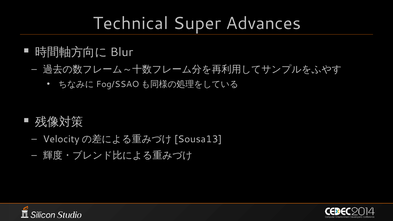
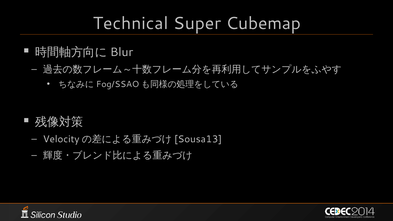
Advances: Advances -> Cubemap
